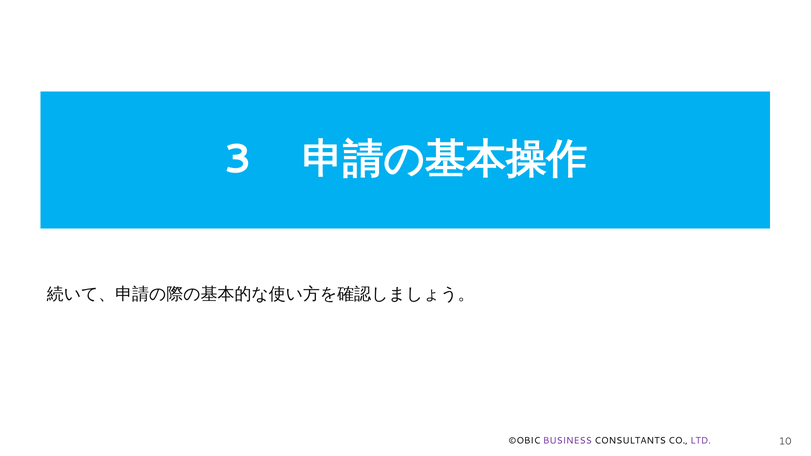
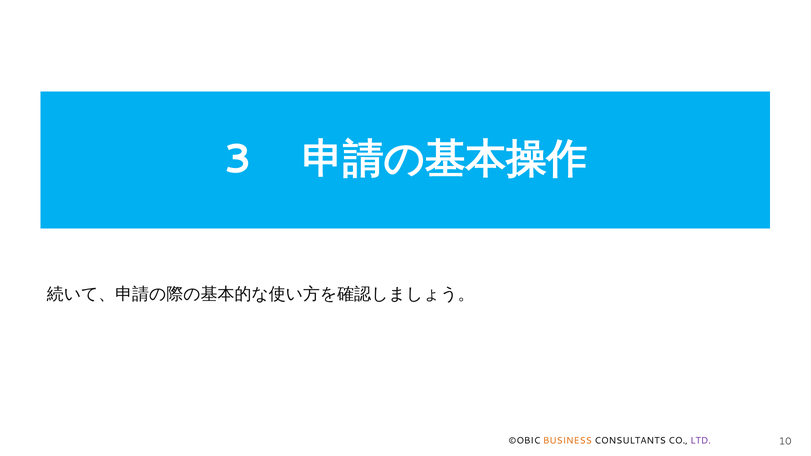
BUSINESS colour: purple -> orange
